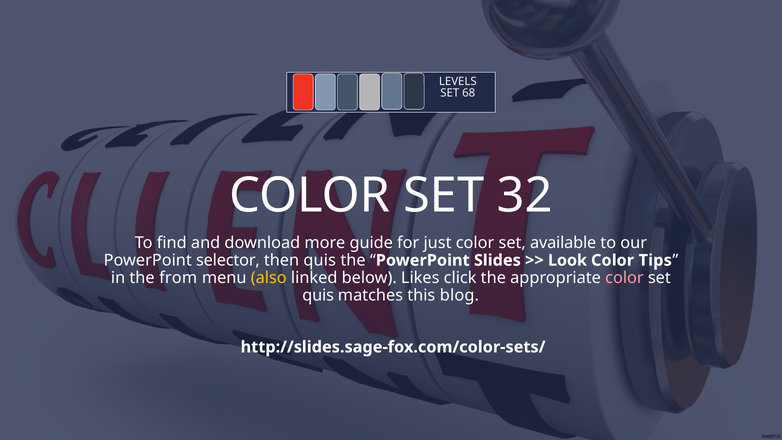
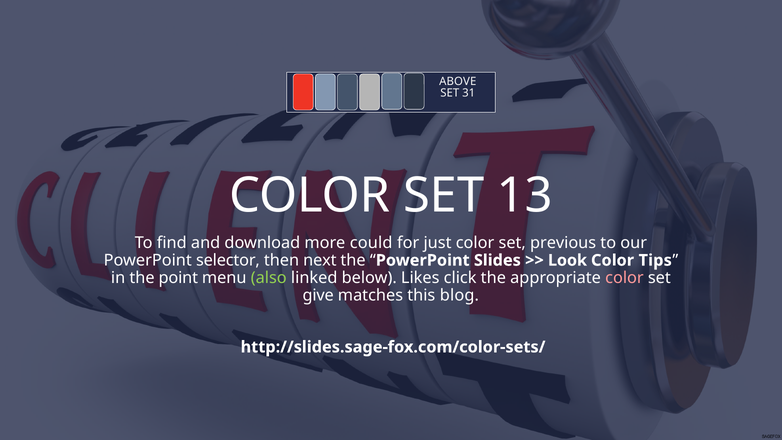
LEVELS: LEVELS -> ABOVE
68: 68 -> 31
32: 32 -> 13
guide: guide -> could
available: available -> previous
then quis: quis -> next
from: from -> point
also colour: yellow -> light green
quis at (318, 295): quis -> give
